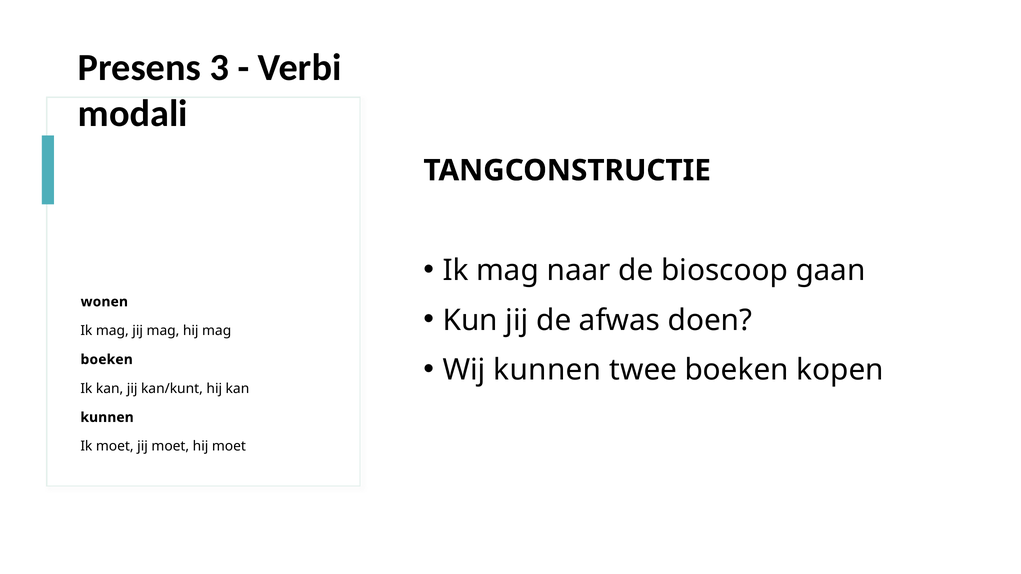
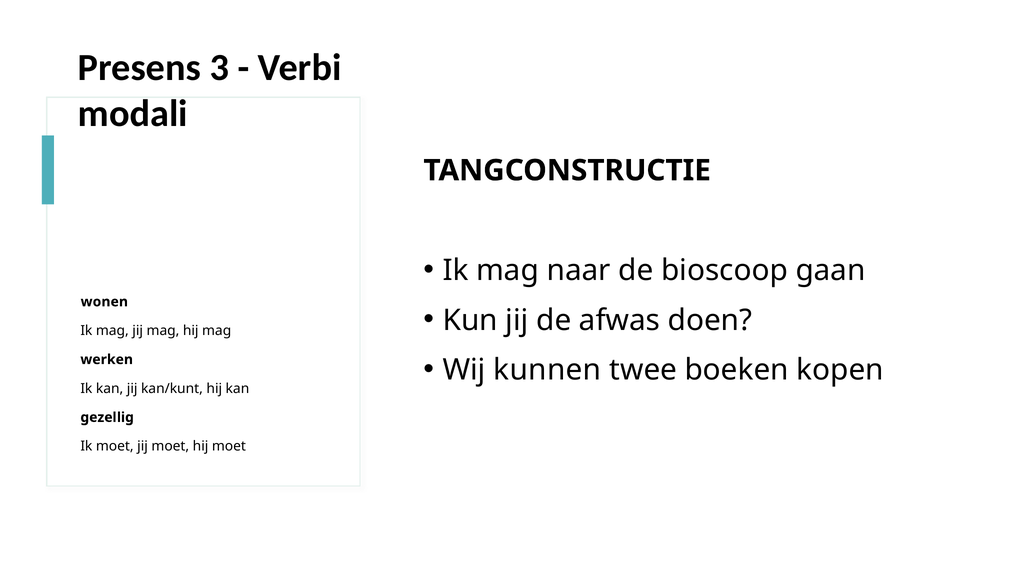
boeken at (107, 360): boeken -> werken
kunnen at (107, 418): kunnen -> gezellig
